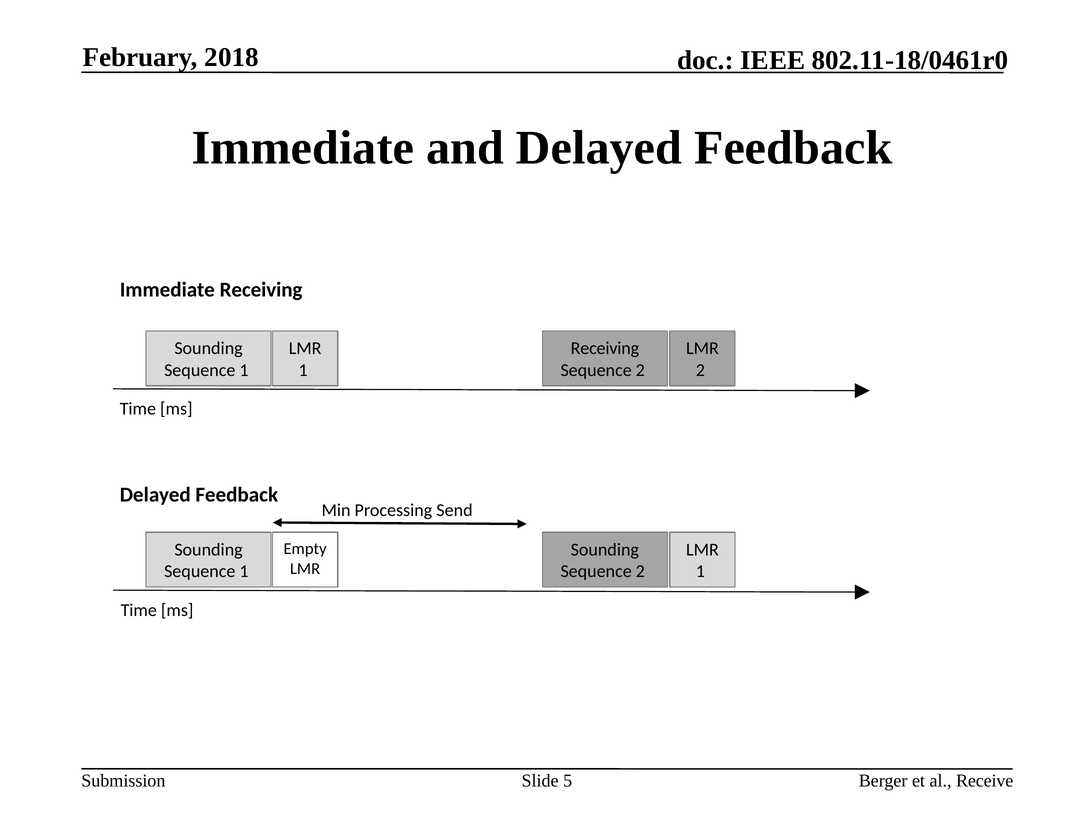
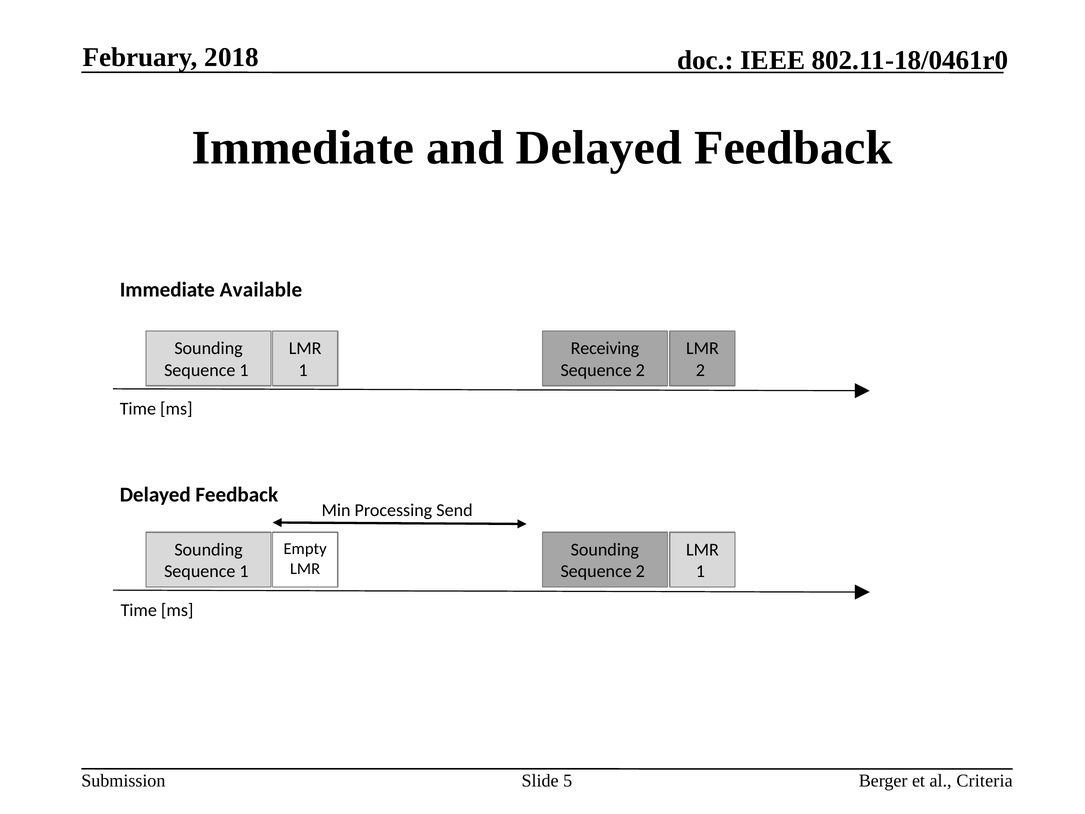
Immediate Receiving: Receiving -> Available
Receive: Receive -> Criteria
